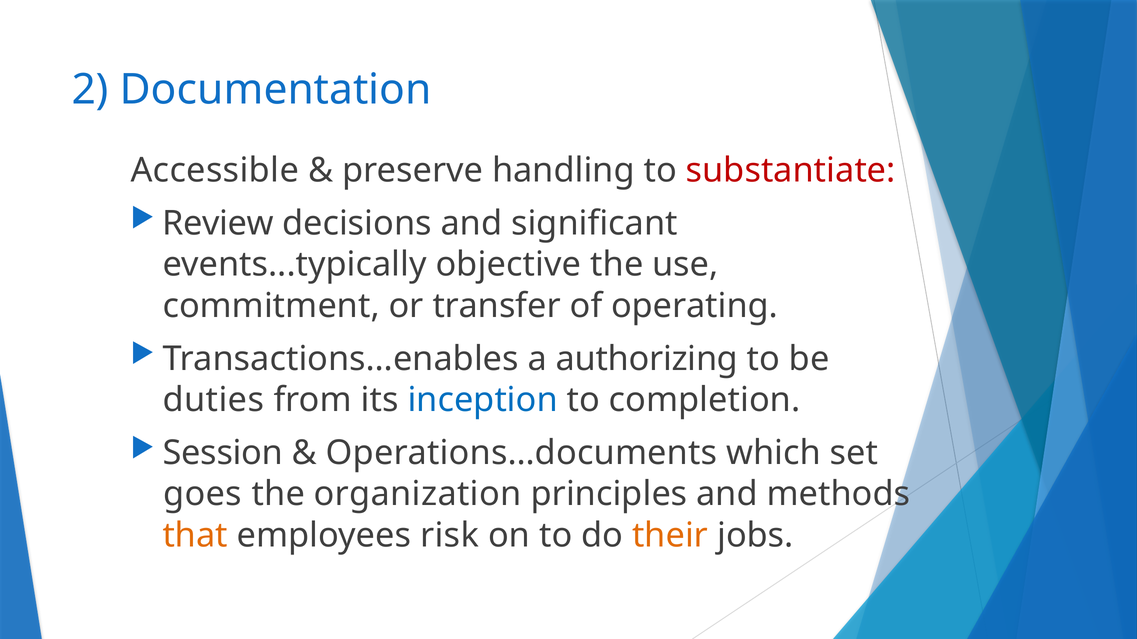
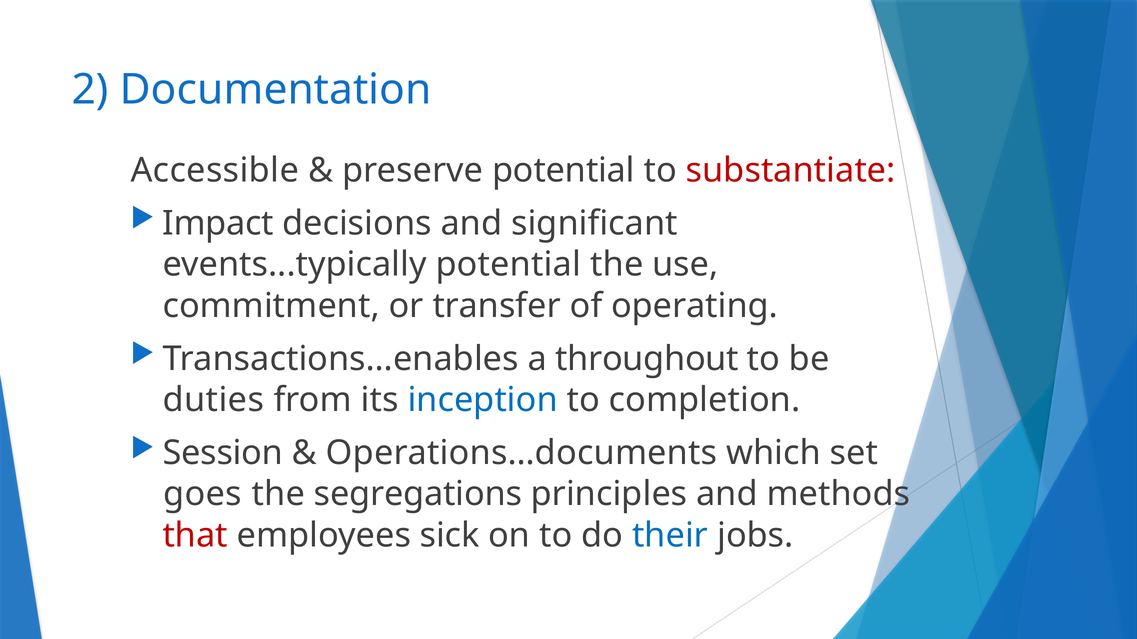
preserve handling: handling -> potential
Review: Review -> Impact
events...typically objective: objective -> potential
authorizing: authorizing -> throughout
organization: organization -> segregations
that colour: orange -> red
risk: risk -> sick
their colour: orange -> blue
